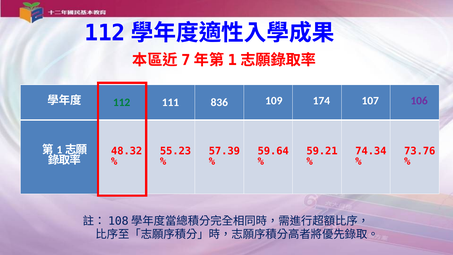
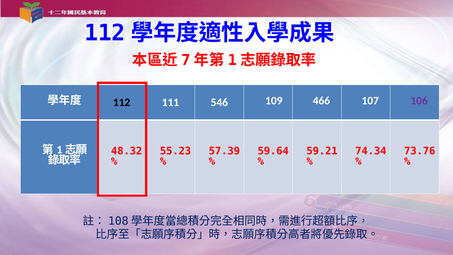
112 at (122, 102) colour: green -> black
836: 836 -> 546
174: 174 -> 466
